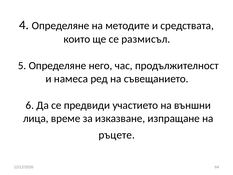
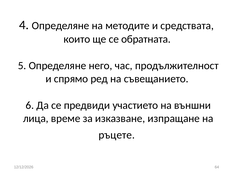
размисъл: размисъл -> обратната
намеса: намеса -> спрямо
